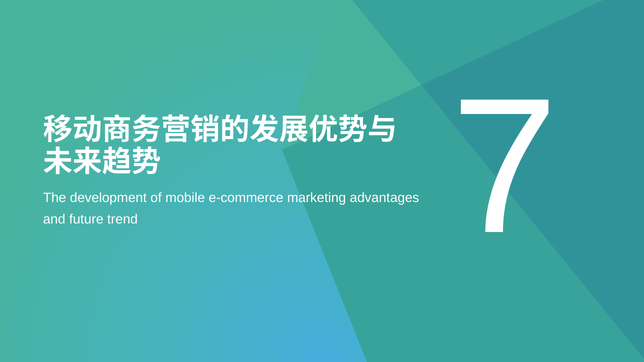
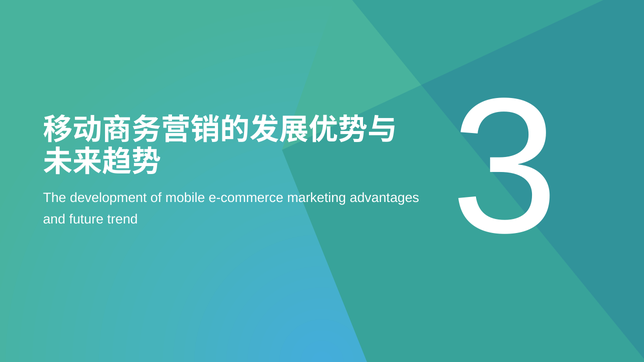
7: 7 -> 3
